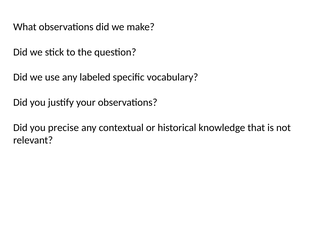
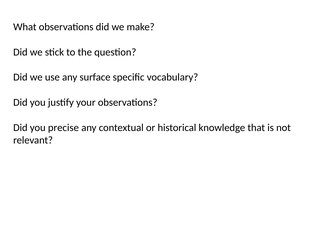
labeled: labeled -> surface
